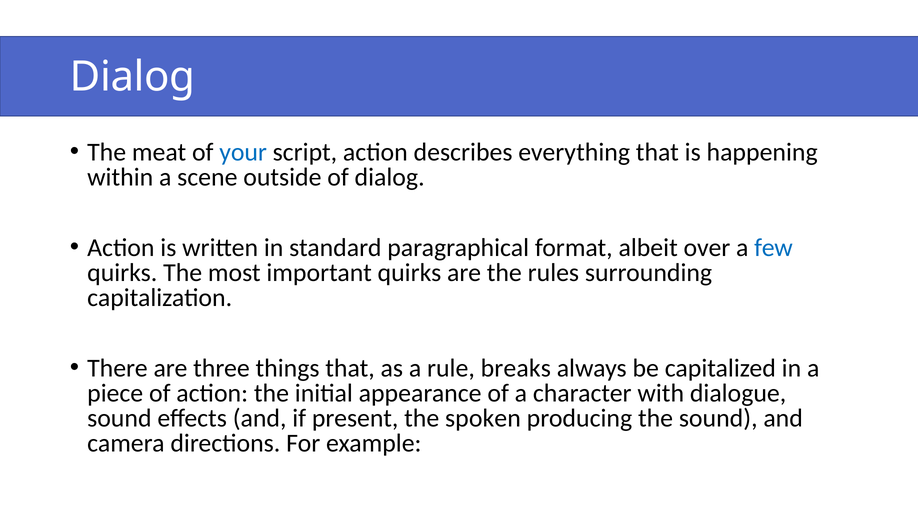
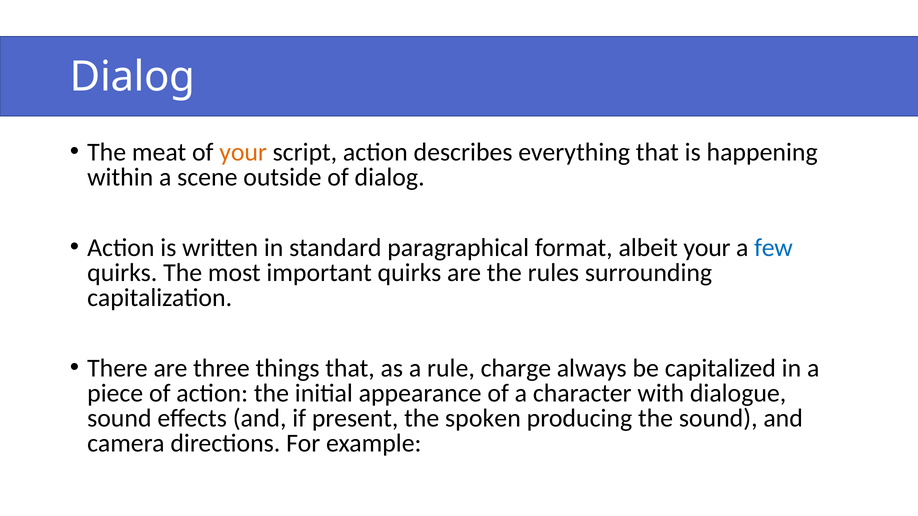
your at (243, 152) colour: blue -> orange
albeit over: over -> your
breaks: breaks -> charge
